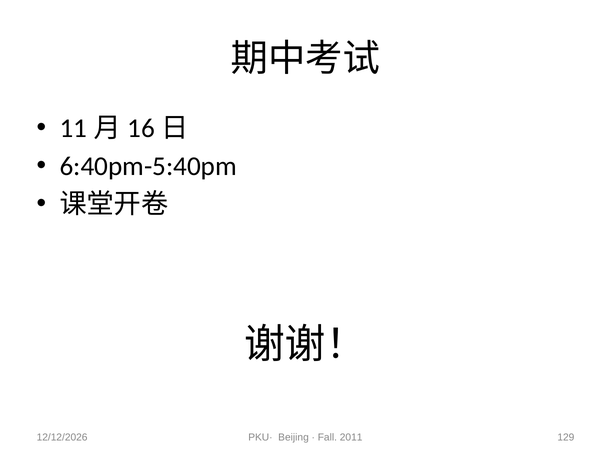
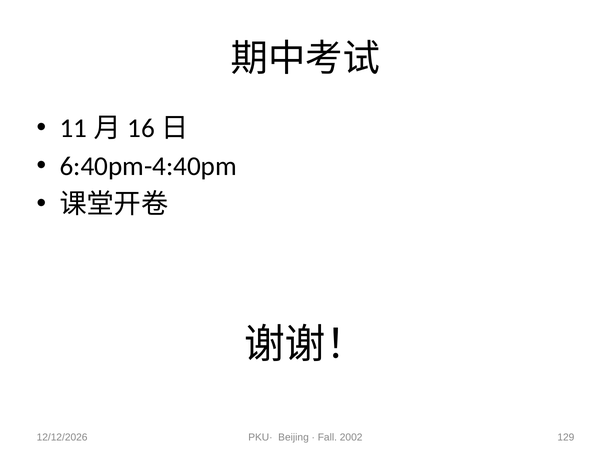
6:40pm-5:40pm: 6:40pm-5:40pm -> 6:40pm-4:40pm
2011: 2011 -> 2002
